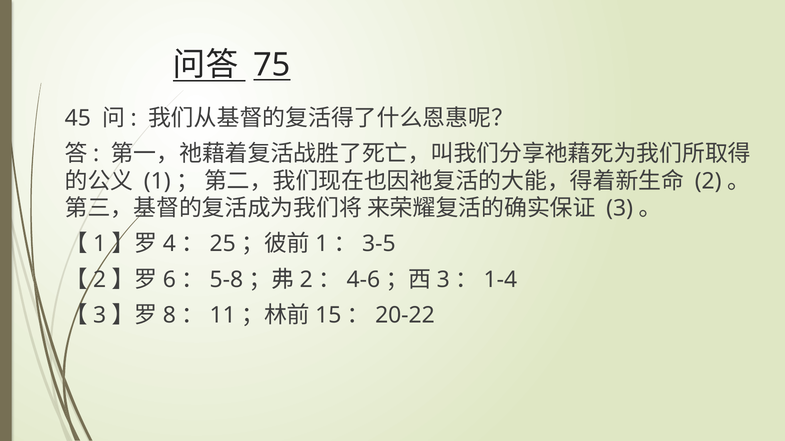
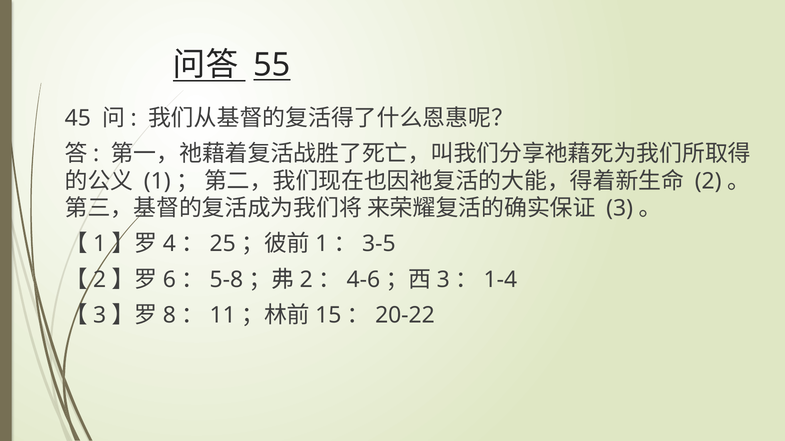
75: 75 -> 55
